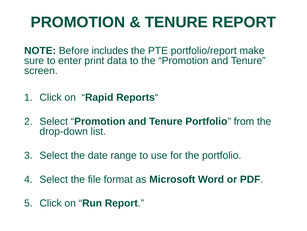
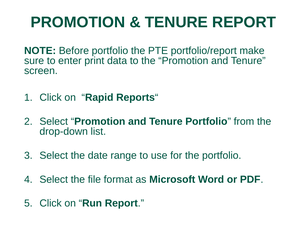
Before includes: includes -> portfolio
